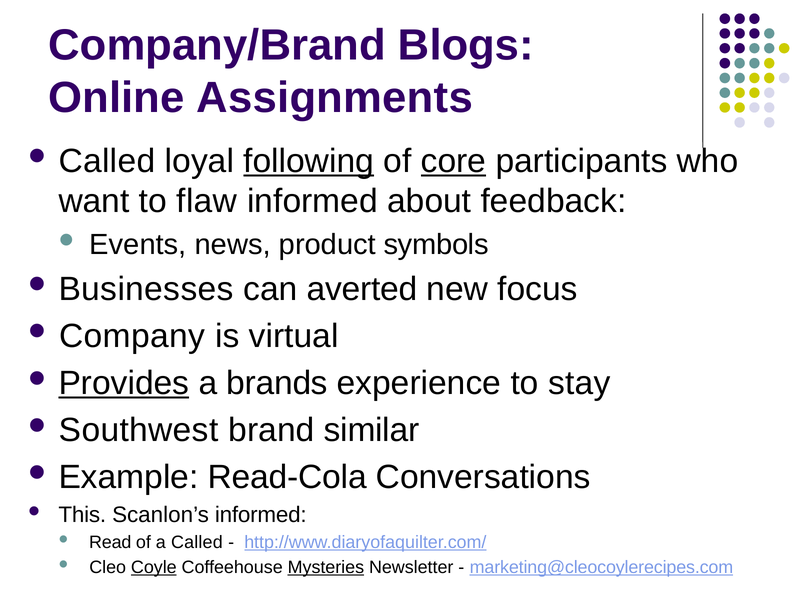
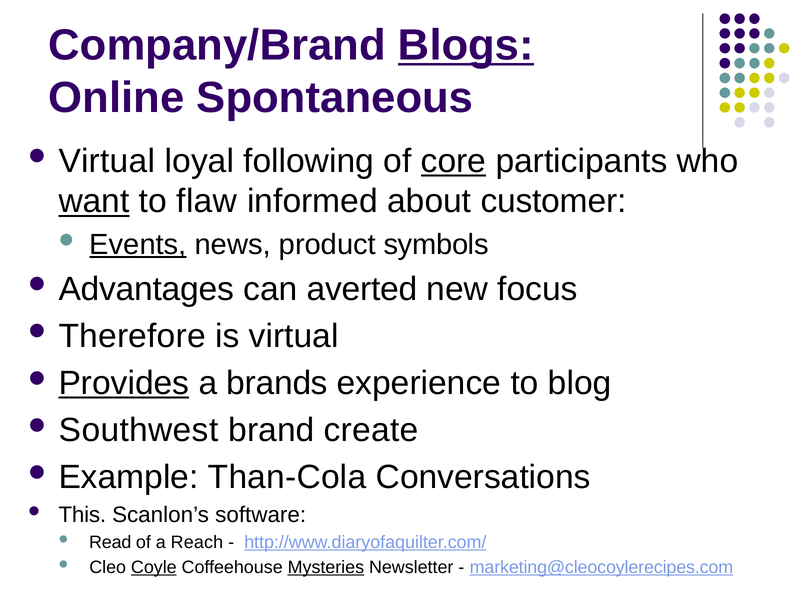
Blogs underline: none -> present
Assignments: Assignments -> Spontaneous
Called at (107, 161): Called -> Virtual
following underline: present -> none
want underline: none -> present
feedback: feedback -> customer
Events underline: none -> present
Businesses: Businesses -> Advantages
Company: Company -> Therefore
stay: stay -> blog
similar: similar -> create
Read-Cola: Read-Cola -> Than-Cola
Scanlon’s informed: informed -> software
a Called: Called -> Reach
